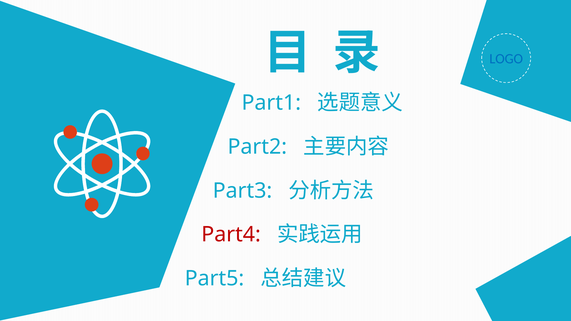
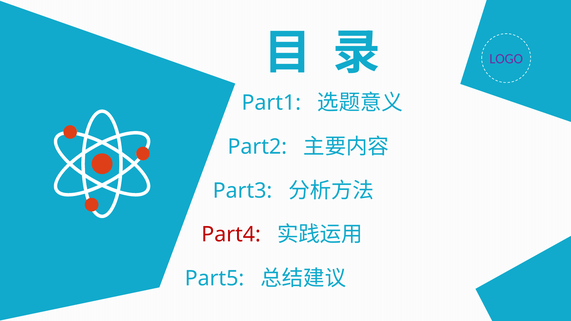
LOGO colour: blue -> purple
